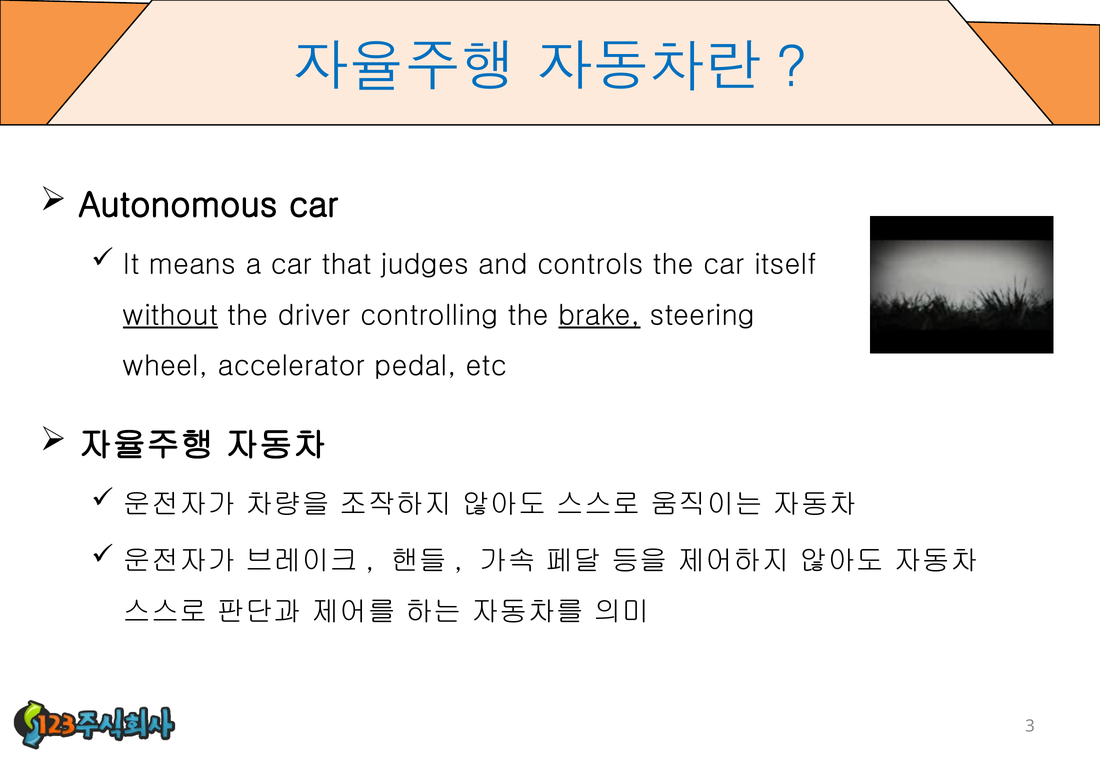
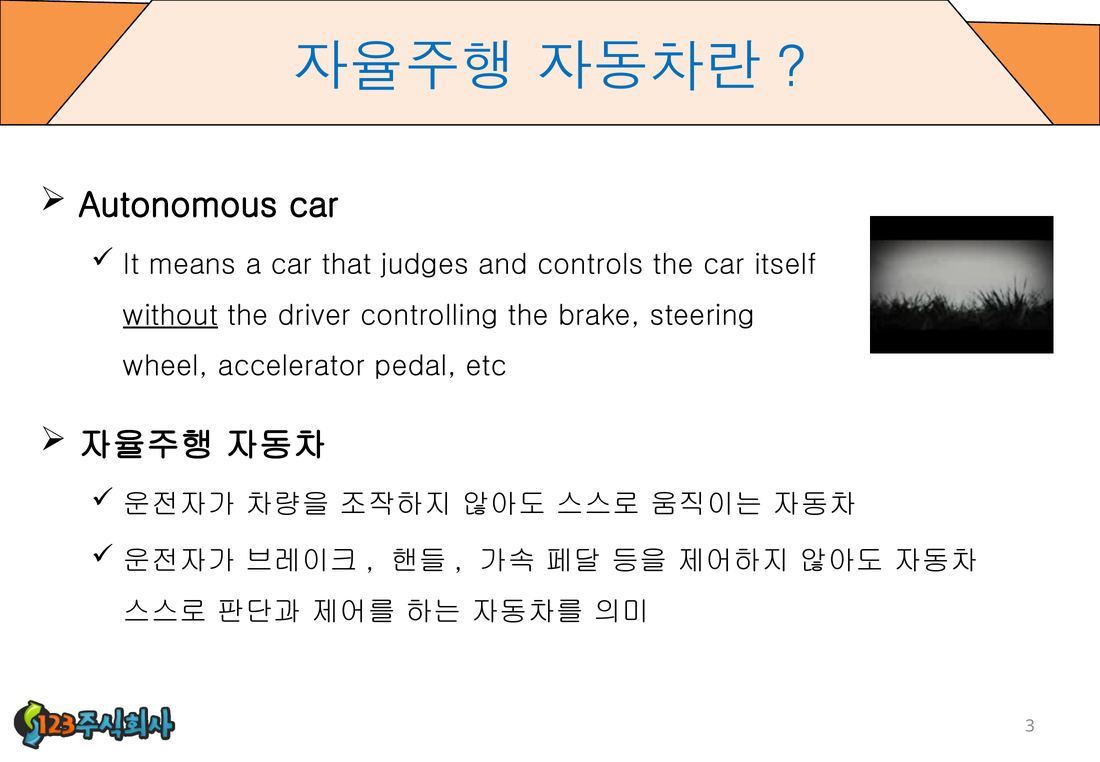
brake underline: present -> none
